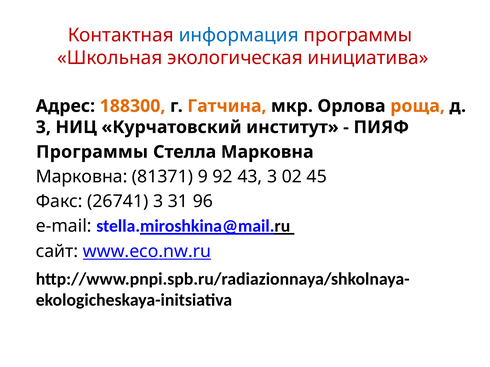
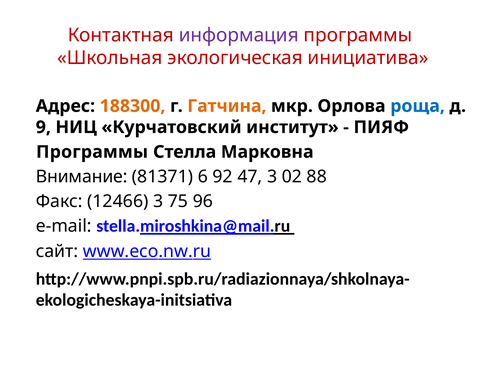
информация colour: blue -> purple
роща colour: orange -> blue
3 at (43, 127): 3 -> 9
Марковна at (82, 177): Марковна -> Внимание
9: 9 -> 6
43: 43 -> 47
45: 45 -> 88
26741: 26741 -> 12466
31: 31 -> 75
